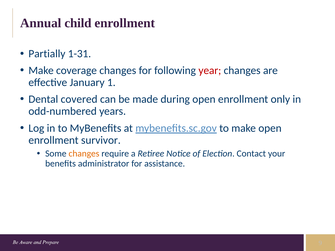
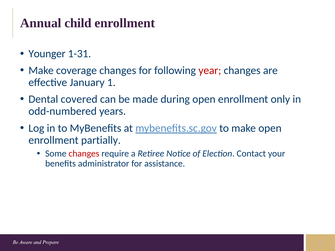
Partially: Partially -> Younger
survivor: survivor -> partially
changes at (84, 154) colour: orange -> red
